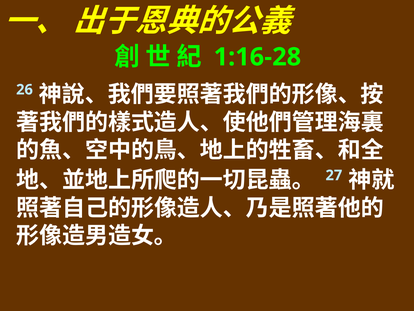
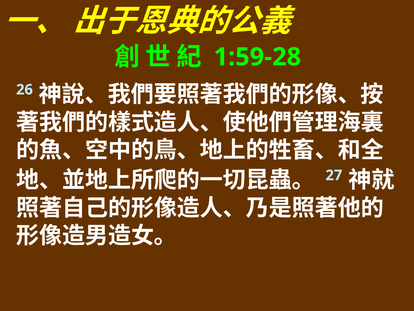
1:16-28: 1:16-28 -> 1:59-28
